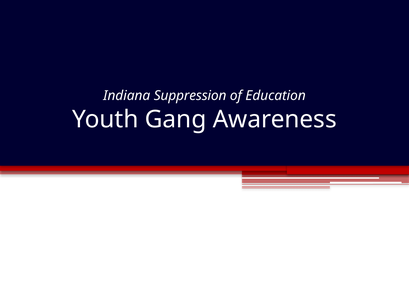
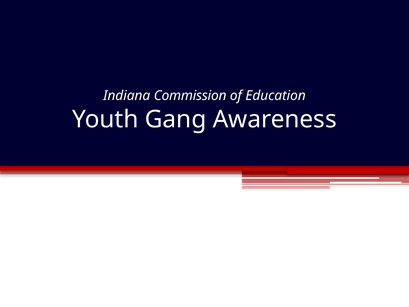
Suppression: Suppression -> Commission
